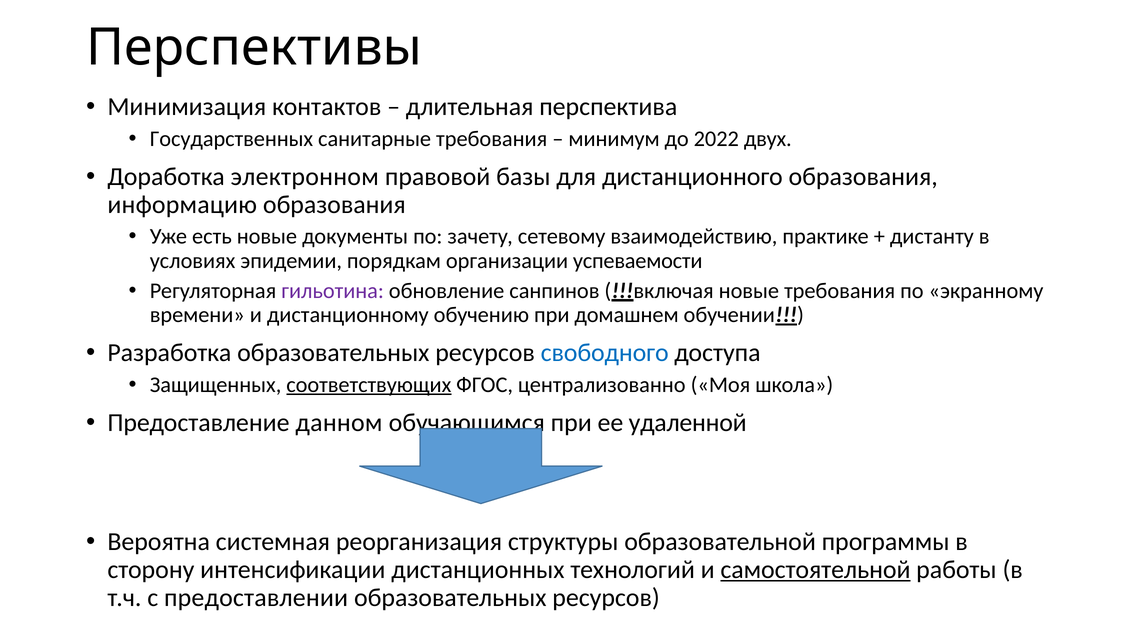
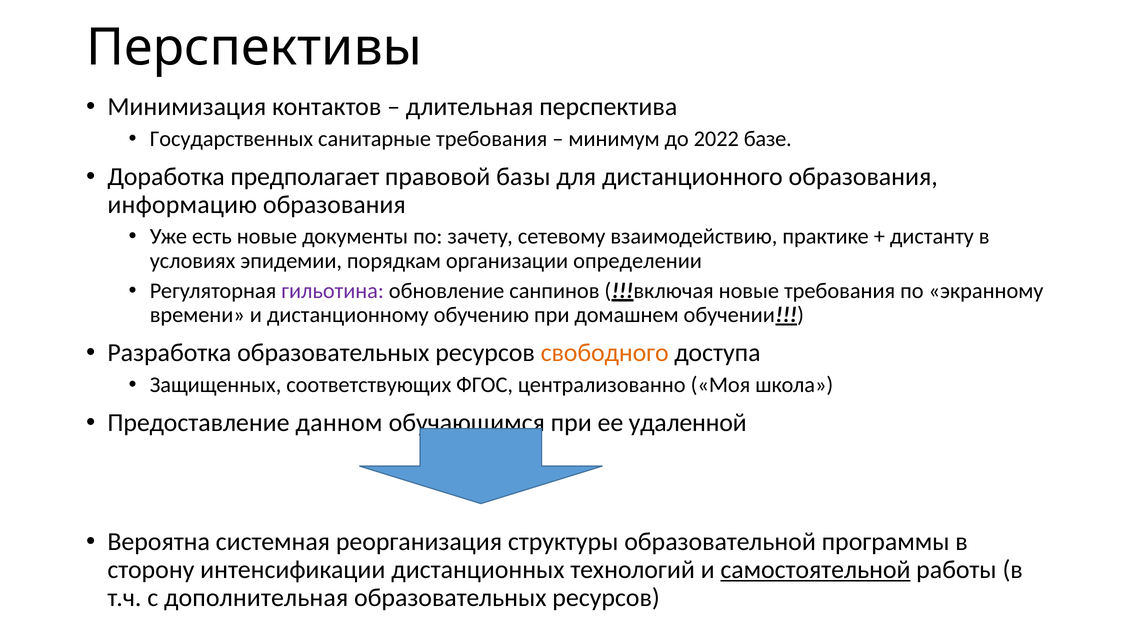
двух: двух -> базе
электронном: электронном -> предполагает
успеваемости: успеваемости -> определении
свободного colour: blue -> orange
соответствующих underline: present -> none
предоставлении: предоставлении -> дополнительная
